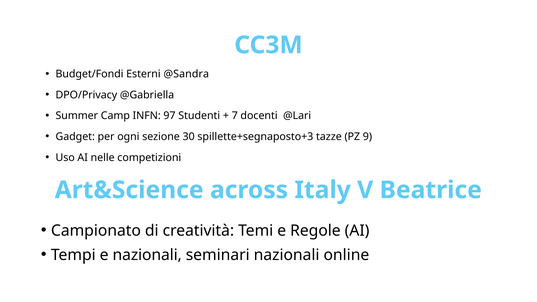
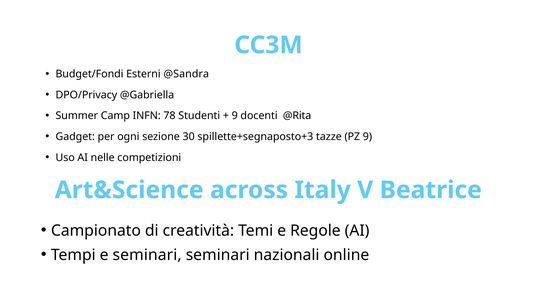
97: 97 -> 78
7 at (235, 116): 7 -> 9
@Lari: @Lari -> @Rita
e nazionali: nazionali -> seminari
